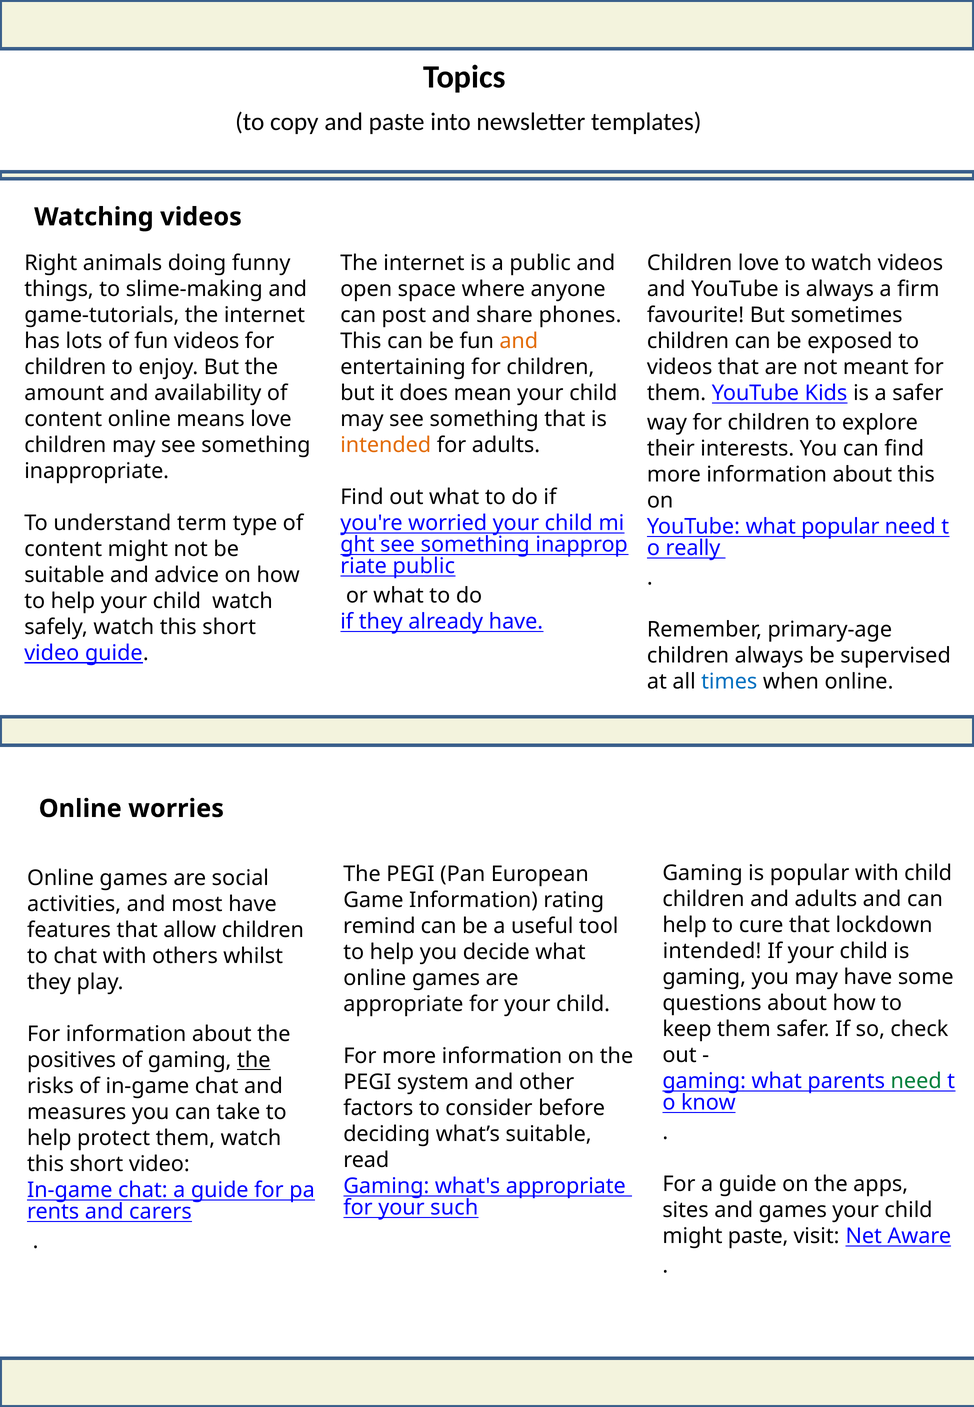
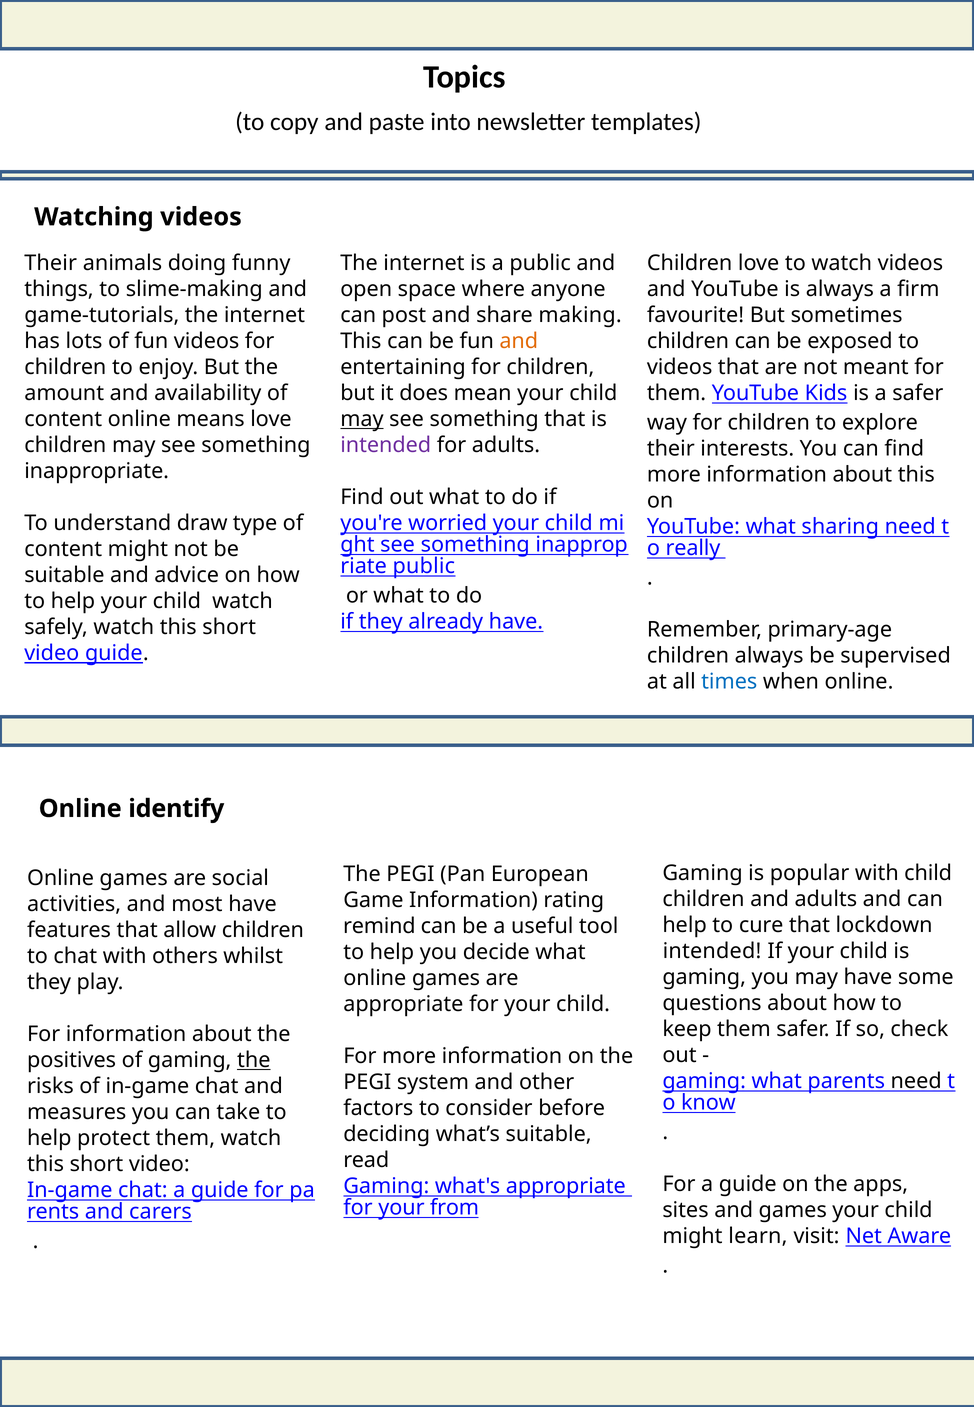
Right at (51, 263): Right -> Their
phones: phones -> making
may at (362, 419) underline: none -> present
intended at (386, 445) colour: orange -> purple
term: term -> draw
what popular: popular -> sharing
worries: worries -> identify
need at (916, 1081) colour: green -> black
such: such -> from
might paste: paste -> learn
